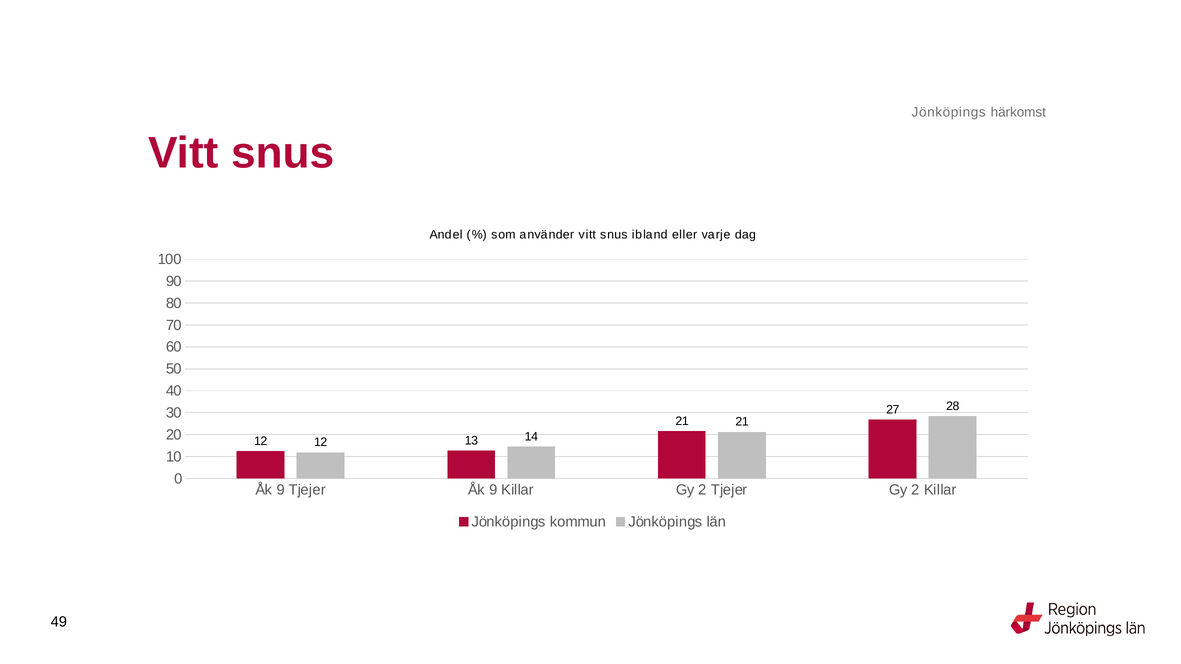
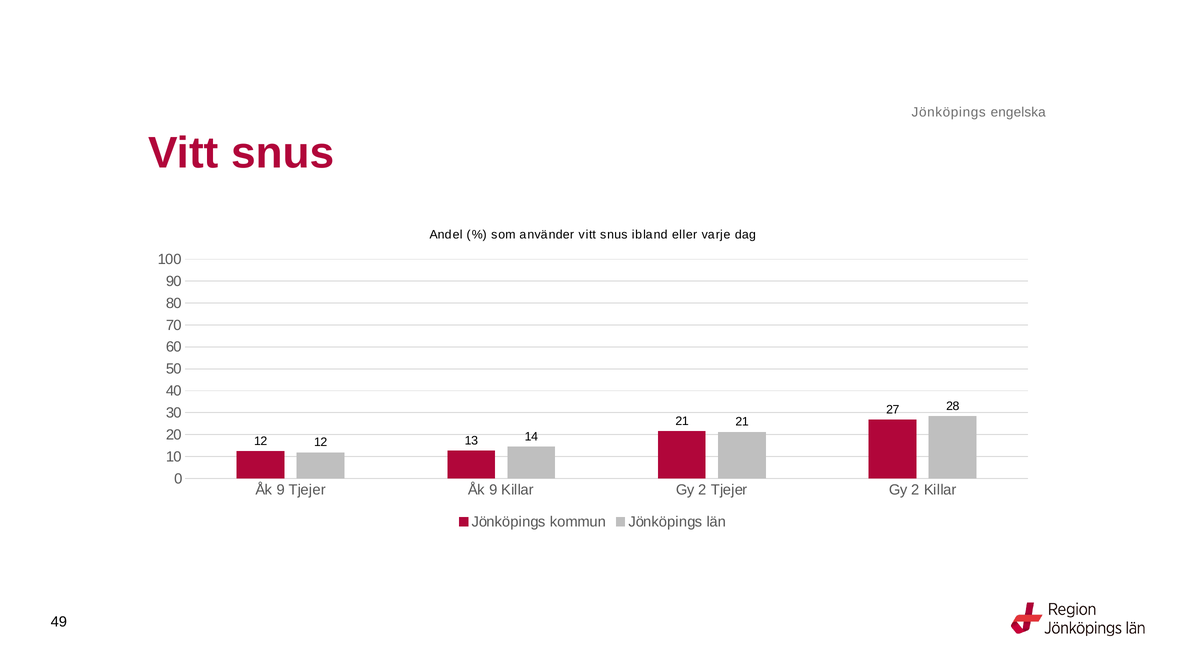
härkomst: härkomst -> engelska
